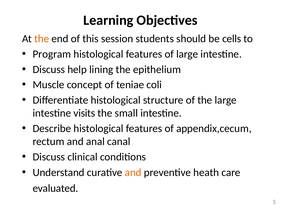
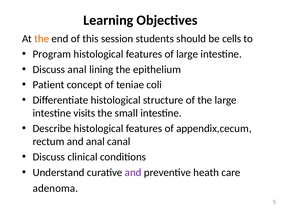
Discuss help: help -> anal
Muscle: Muscle -> Patient
and at (133, 172) colour: orange -> purple
evaluated: evaluated -> adenoma
